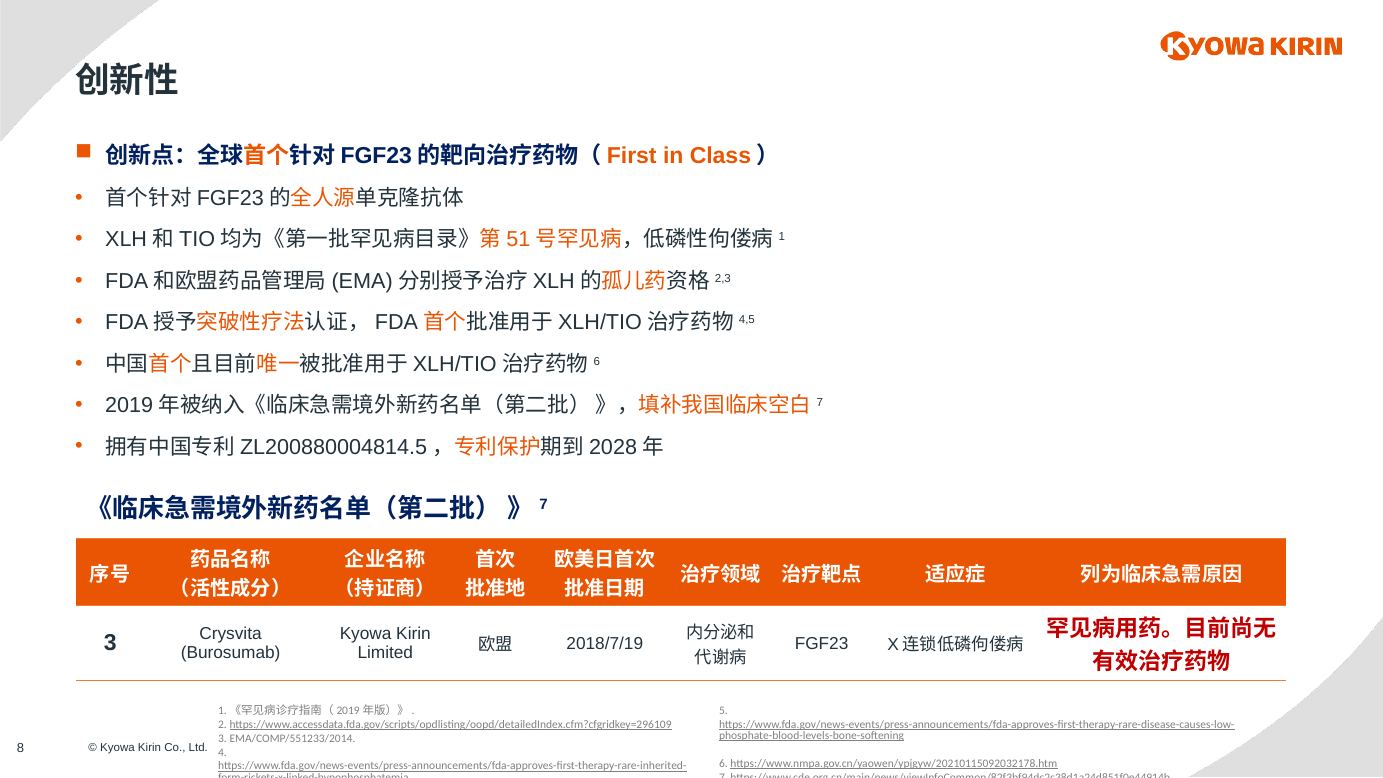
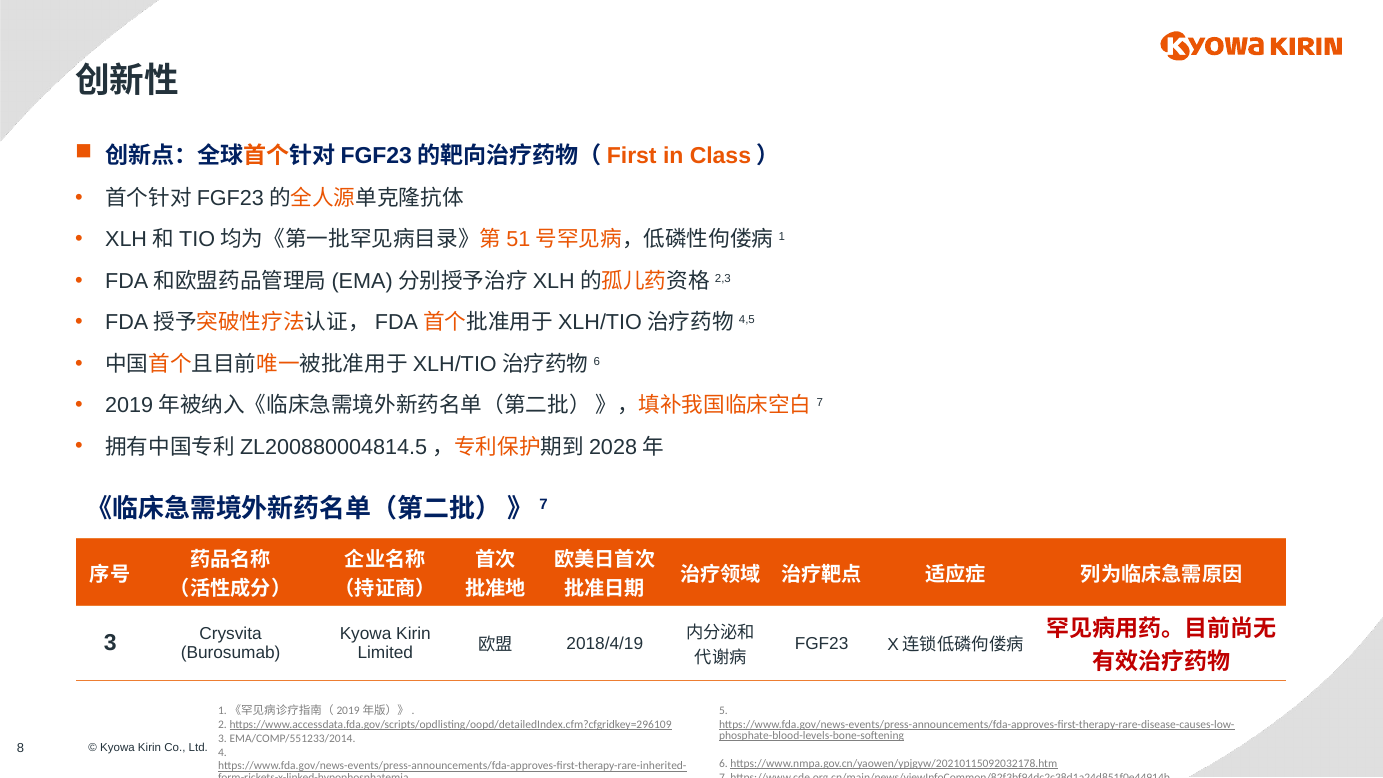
2018/7/19: 2018/7/19 -> 2018/4/19
